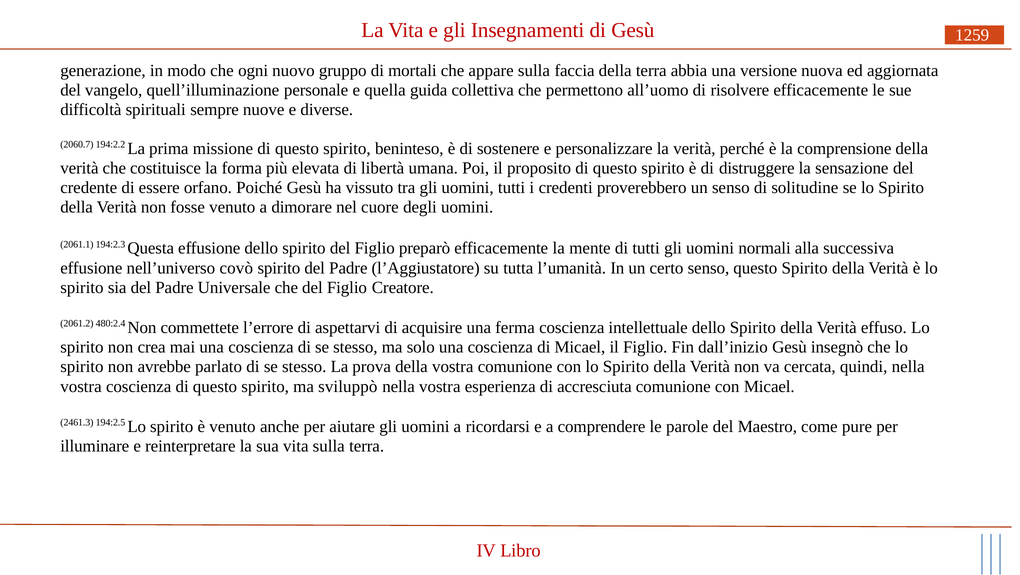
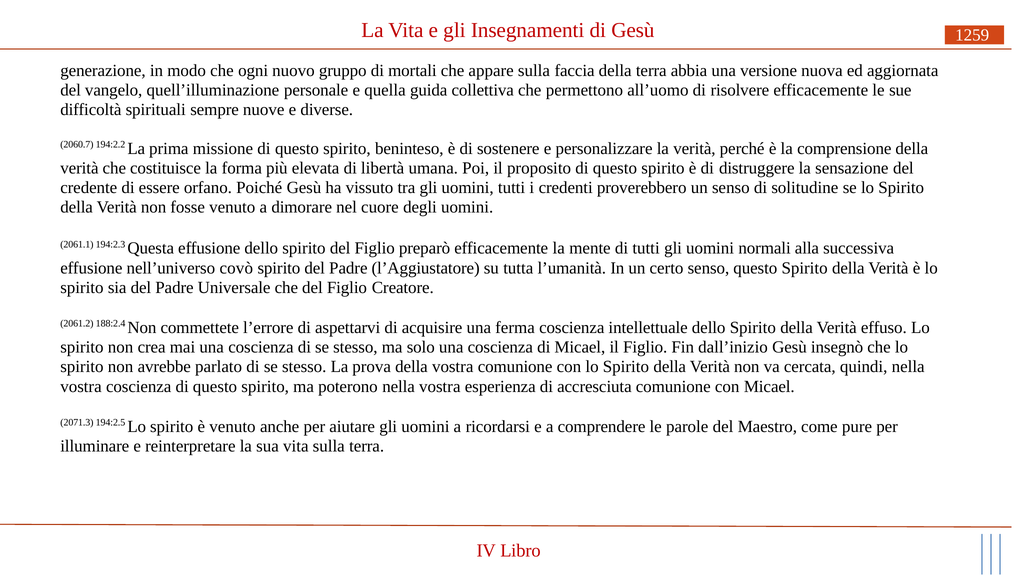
480:2.4: 480:2.4 -> 188:2.4
sviluppò: sviluppò -> poterono
2461.3: 2461.3 -> 2071.3
